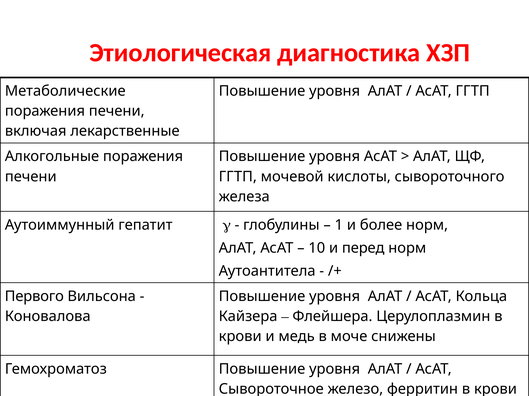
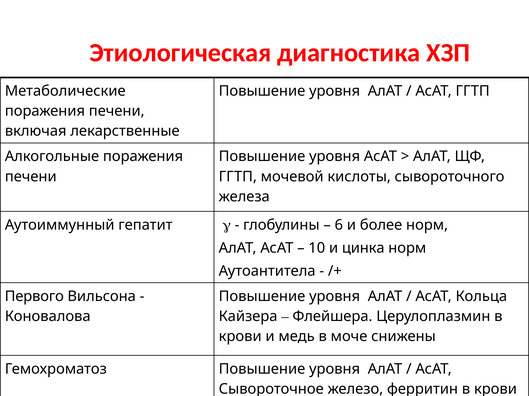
1: 1 -> 6
перед: перед -> цинка
